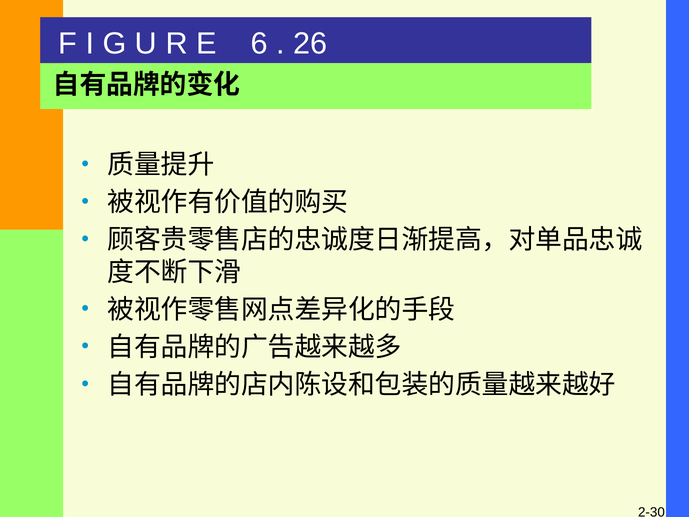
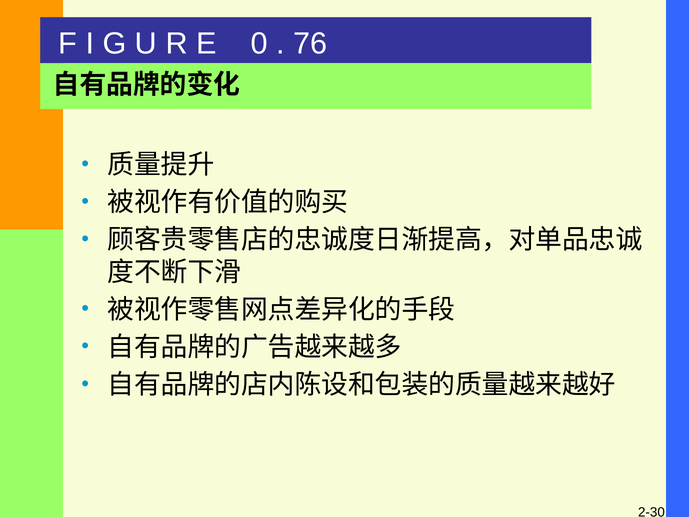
6: 6 -> 0
26: 26 -> 76
